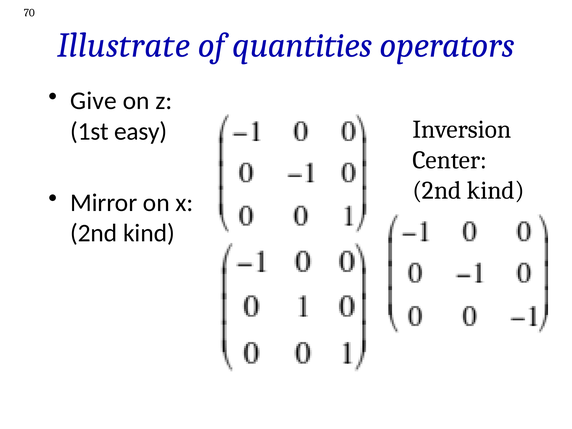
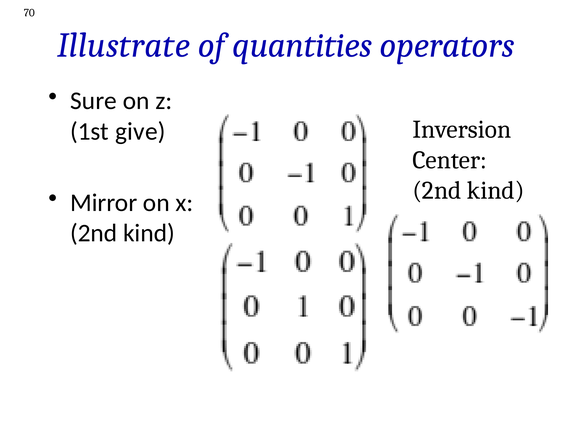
Give: Give -> Sure
easy: easy -> give
